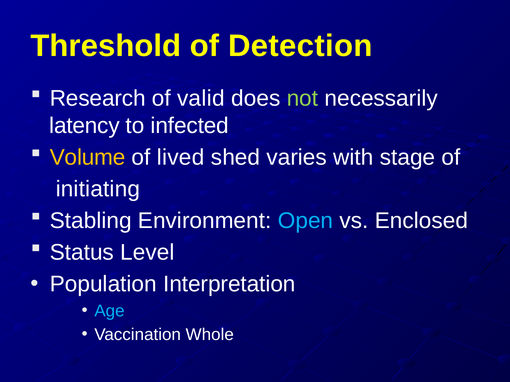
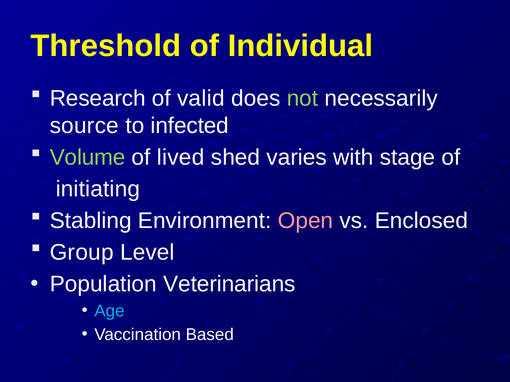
Detection: Detection -> Individual
latency: latency -> source
Volume colour: yellow -> light green
Open colour: light blue -> pink
Status: Status -> Group
Interpretation: Interpretation -> Veterinarians
Whole: Whole -> Based
